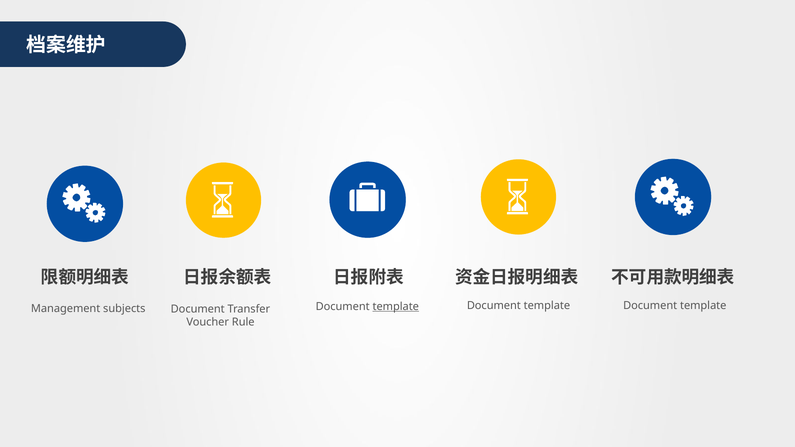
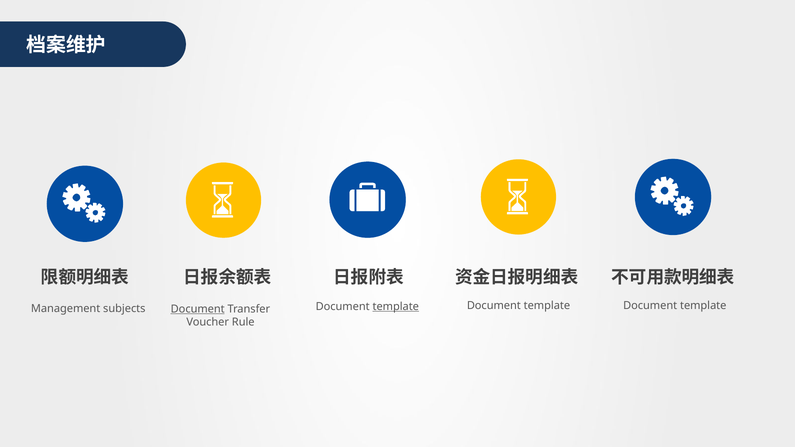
Document at (198, 309) underline: none -> present
